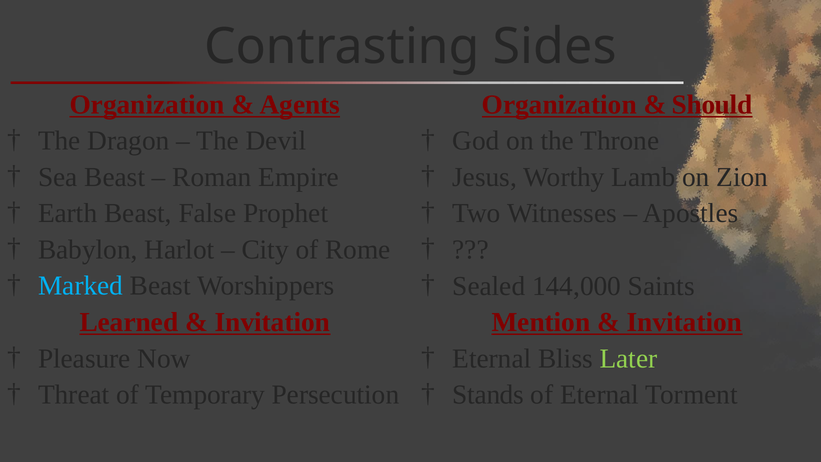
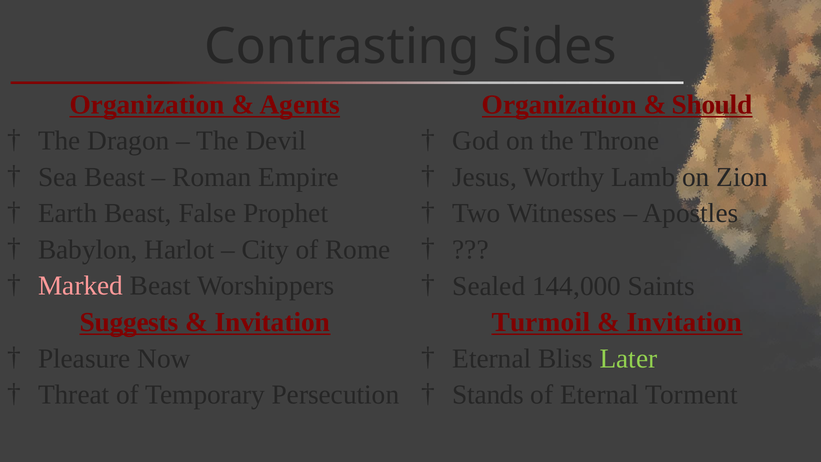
Marked colour: light blue -> pink
Learned: Learned -> Suggests
Mention: Mention -> Turmoil
